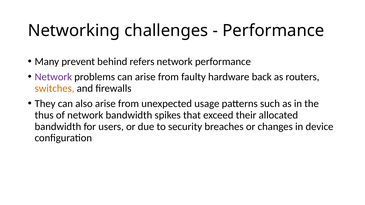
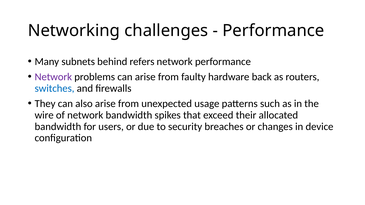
prevent: prevent -> subnets
switches colour: orange -> blue
thus: thus -> wire
